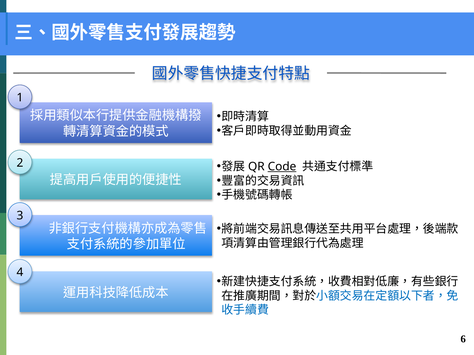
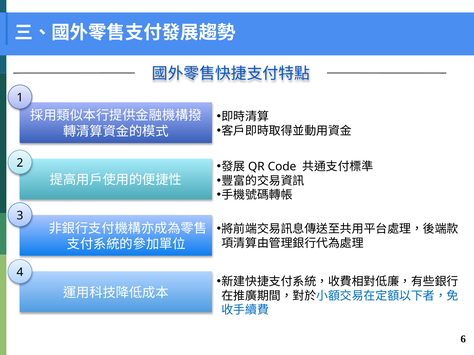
Code underline: present -> none
